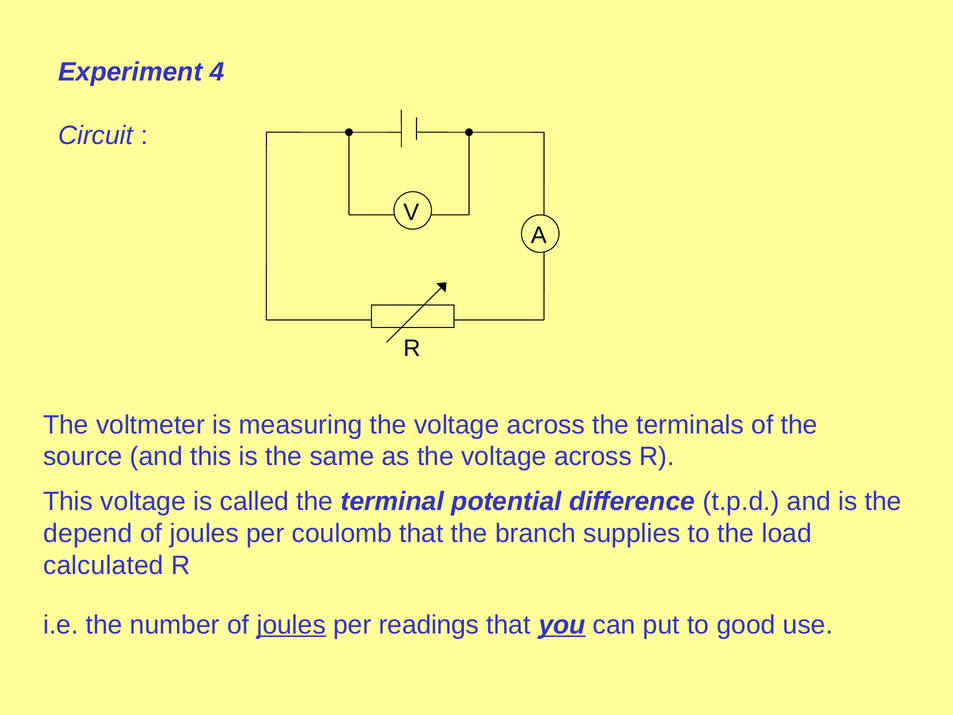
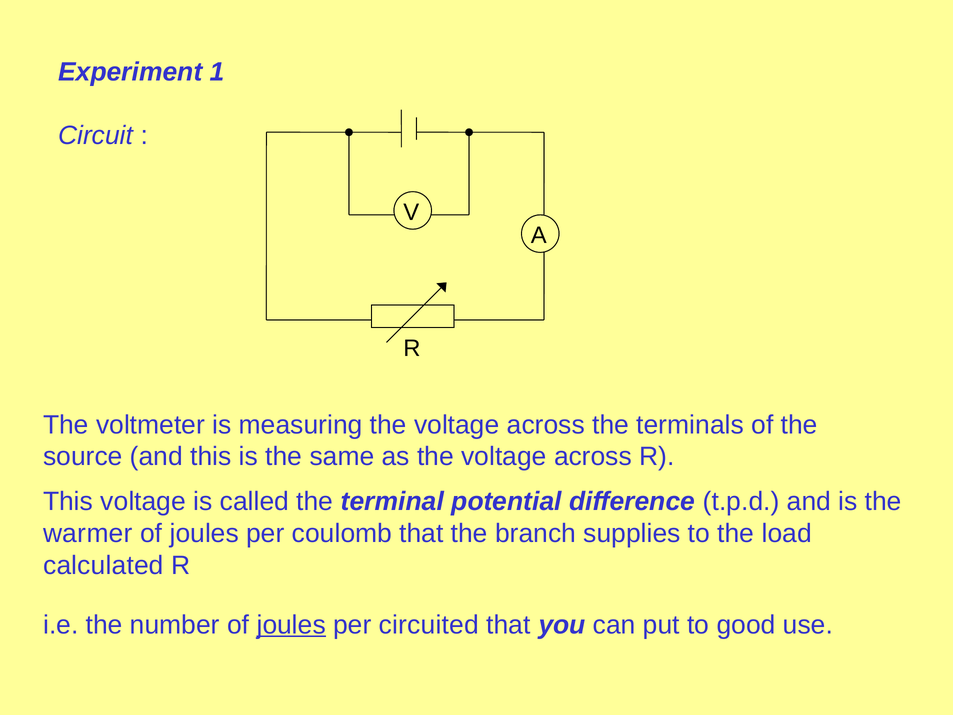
4: 4 -> 1
depend: depend -> warmer
readings: readings -> circuited
you underline: present -> none
